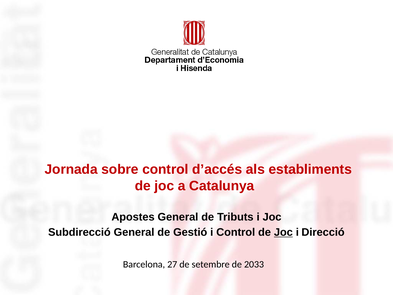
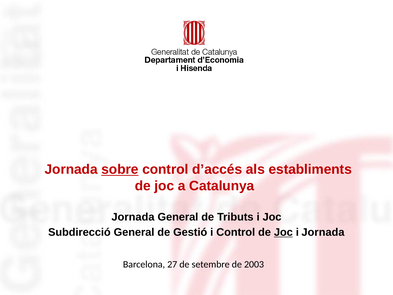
sobre underline: none -> present
Apostes at (133, 217): Apostes -> Jornada
i Direcció: Direcció -> Jornada
2033: 2033 -> 2003
